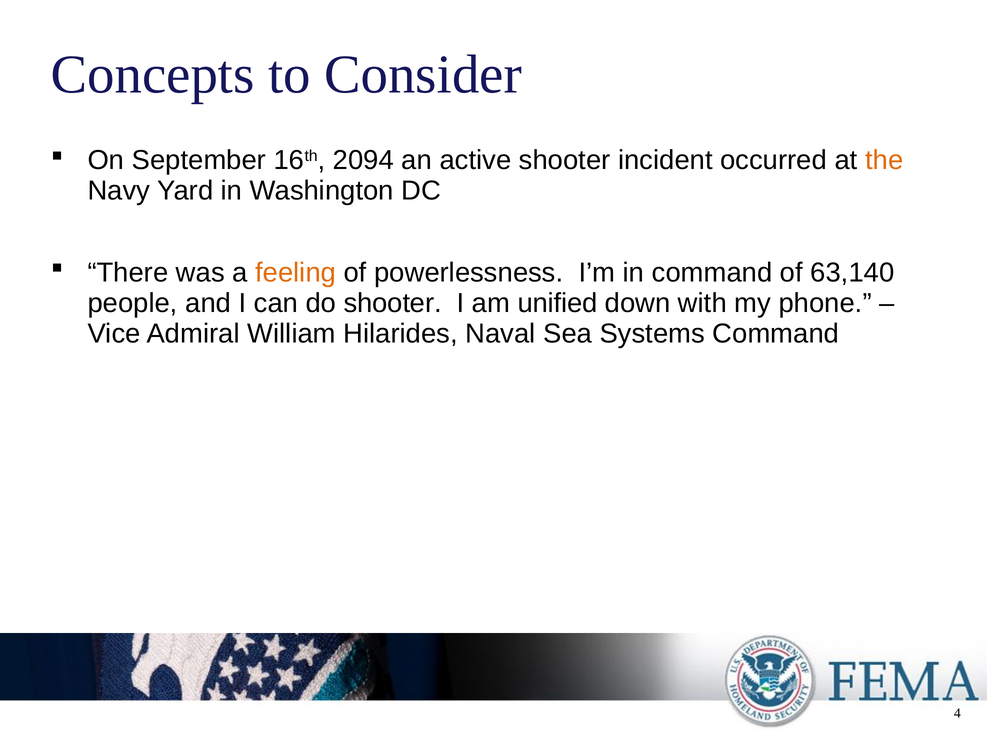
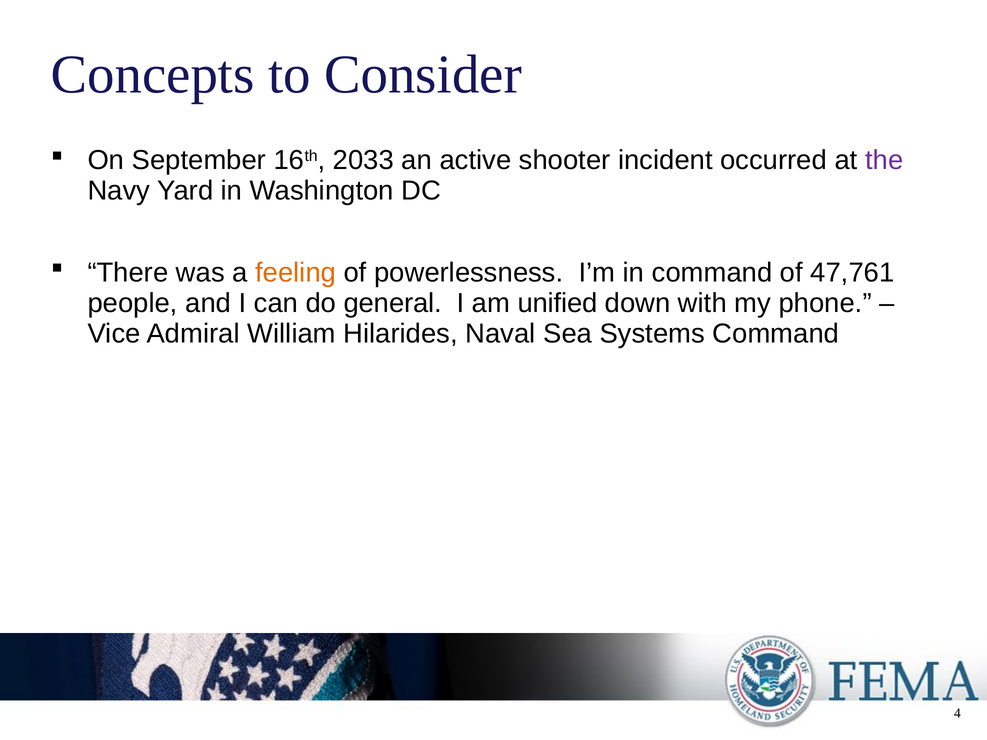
2094: 2094 -> 2033
the colour: orange -> purple
63,140: 63,140 -> 47,761
do shooter: shooter -> general
